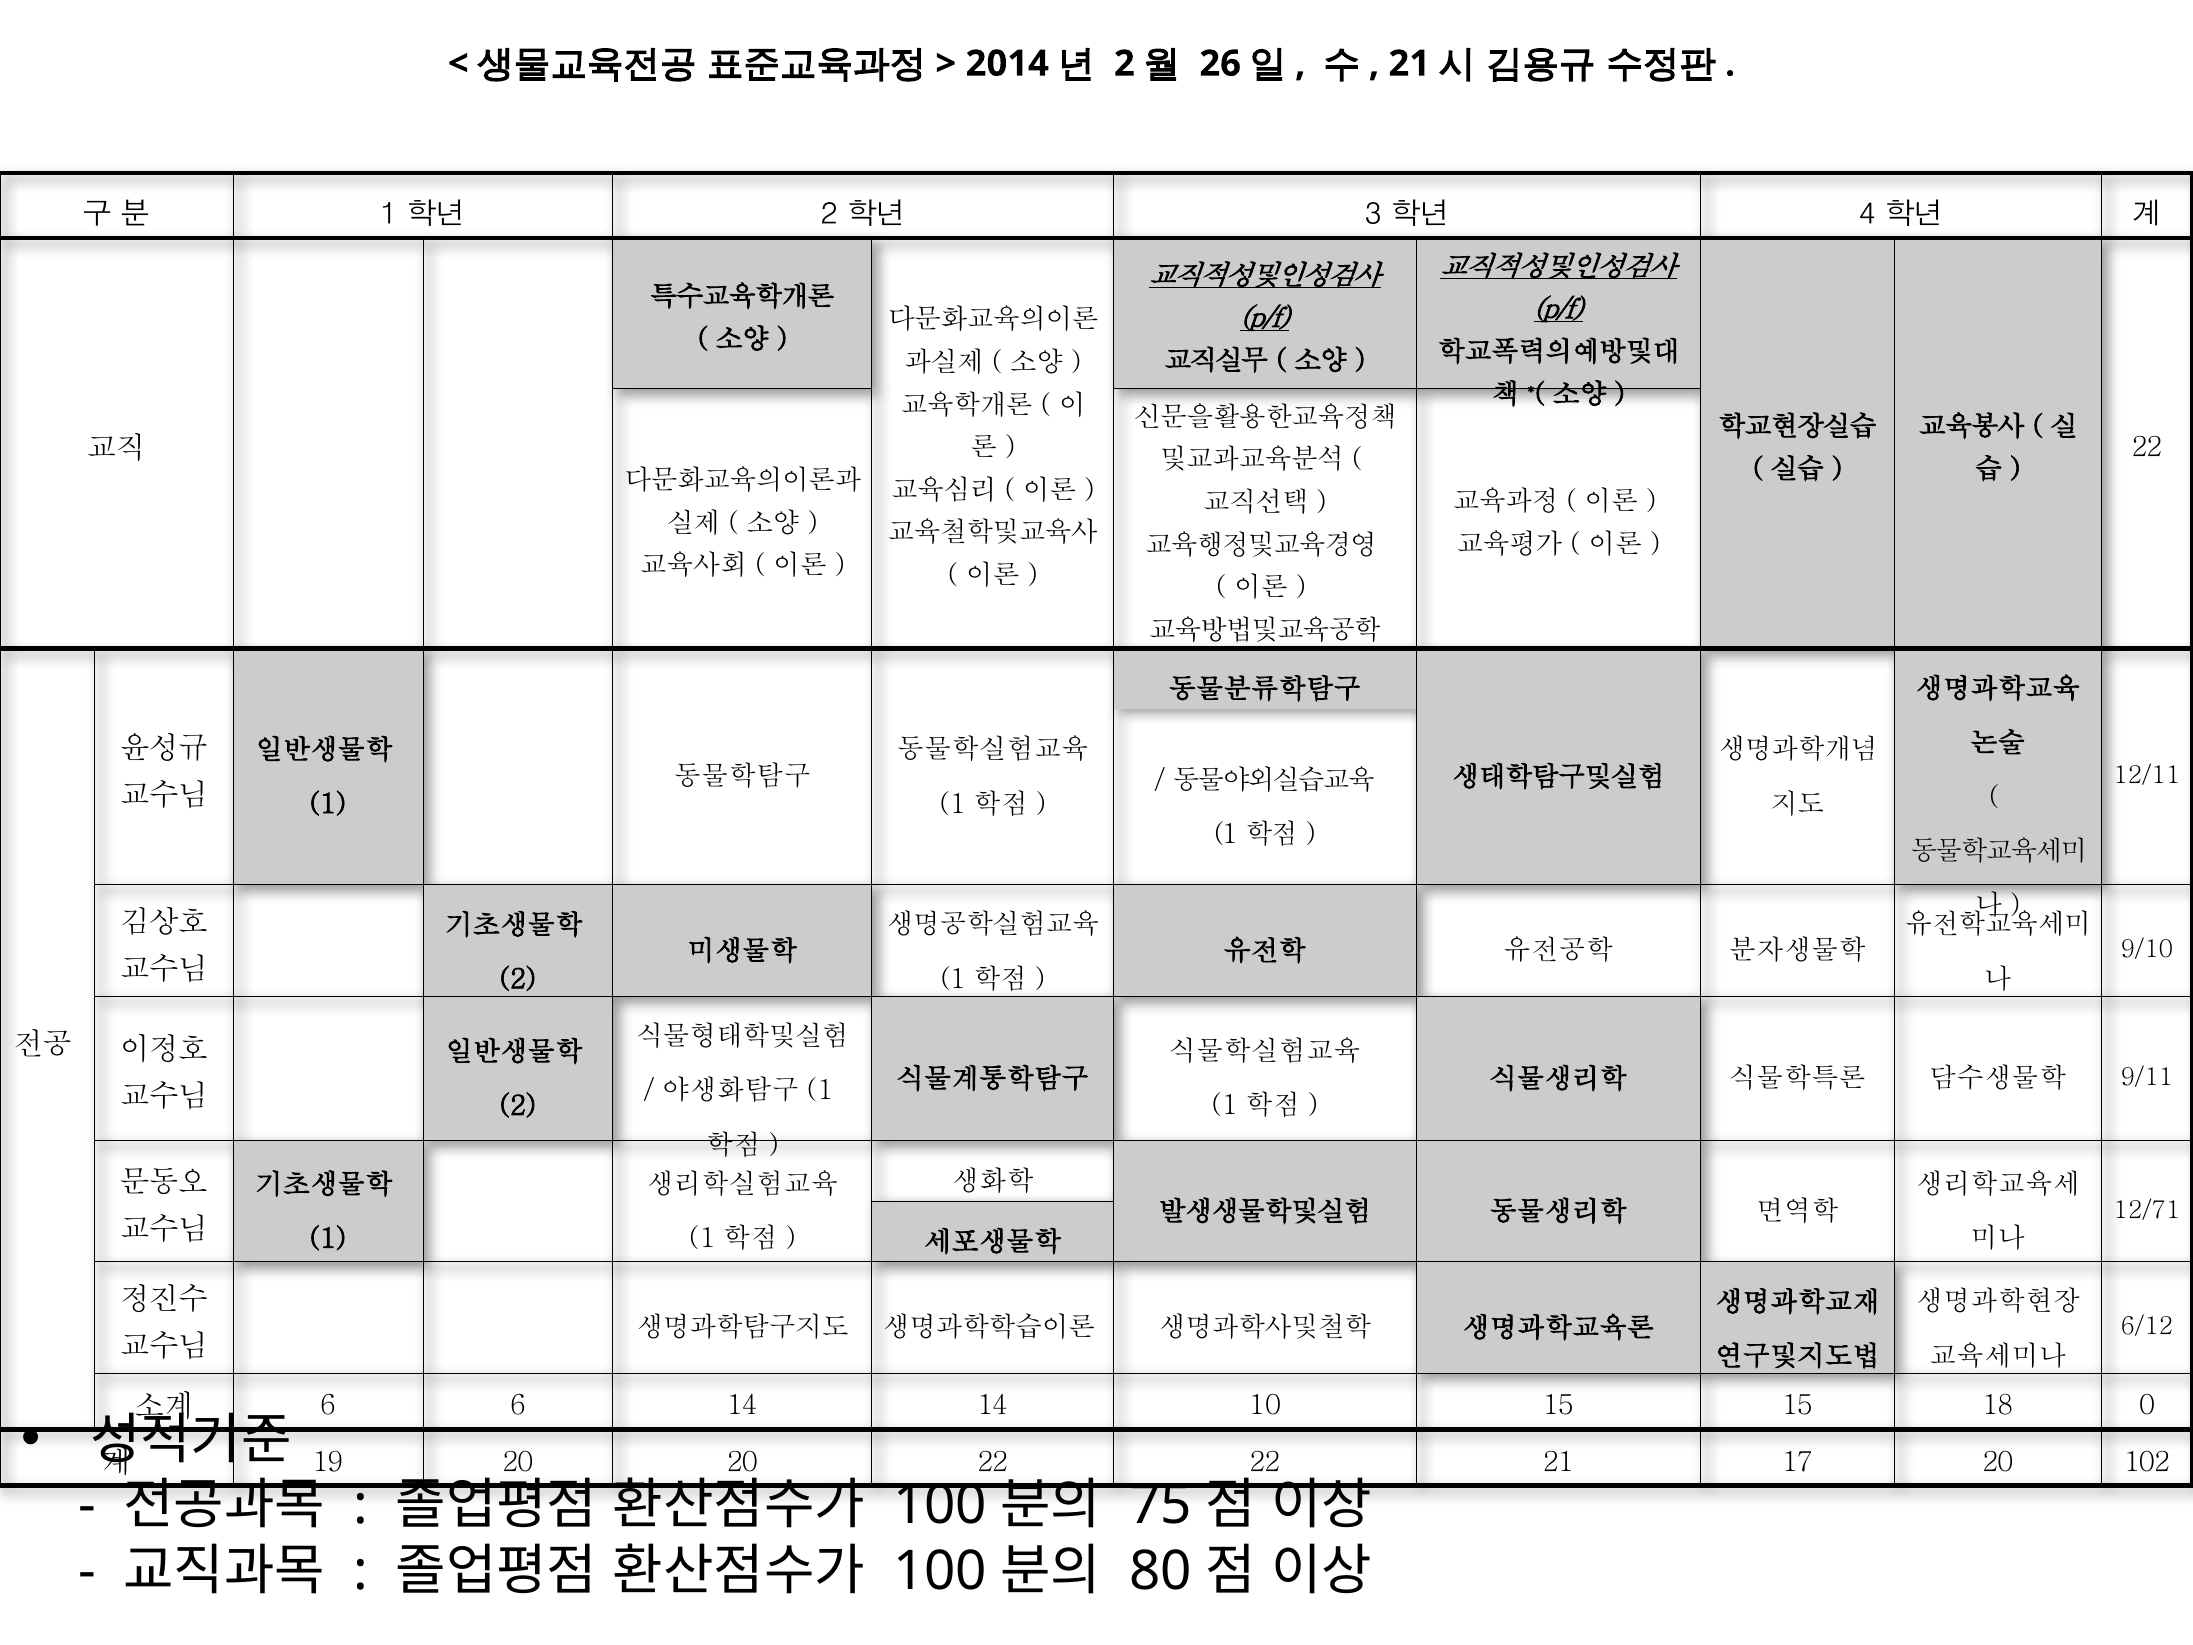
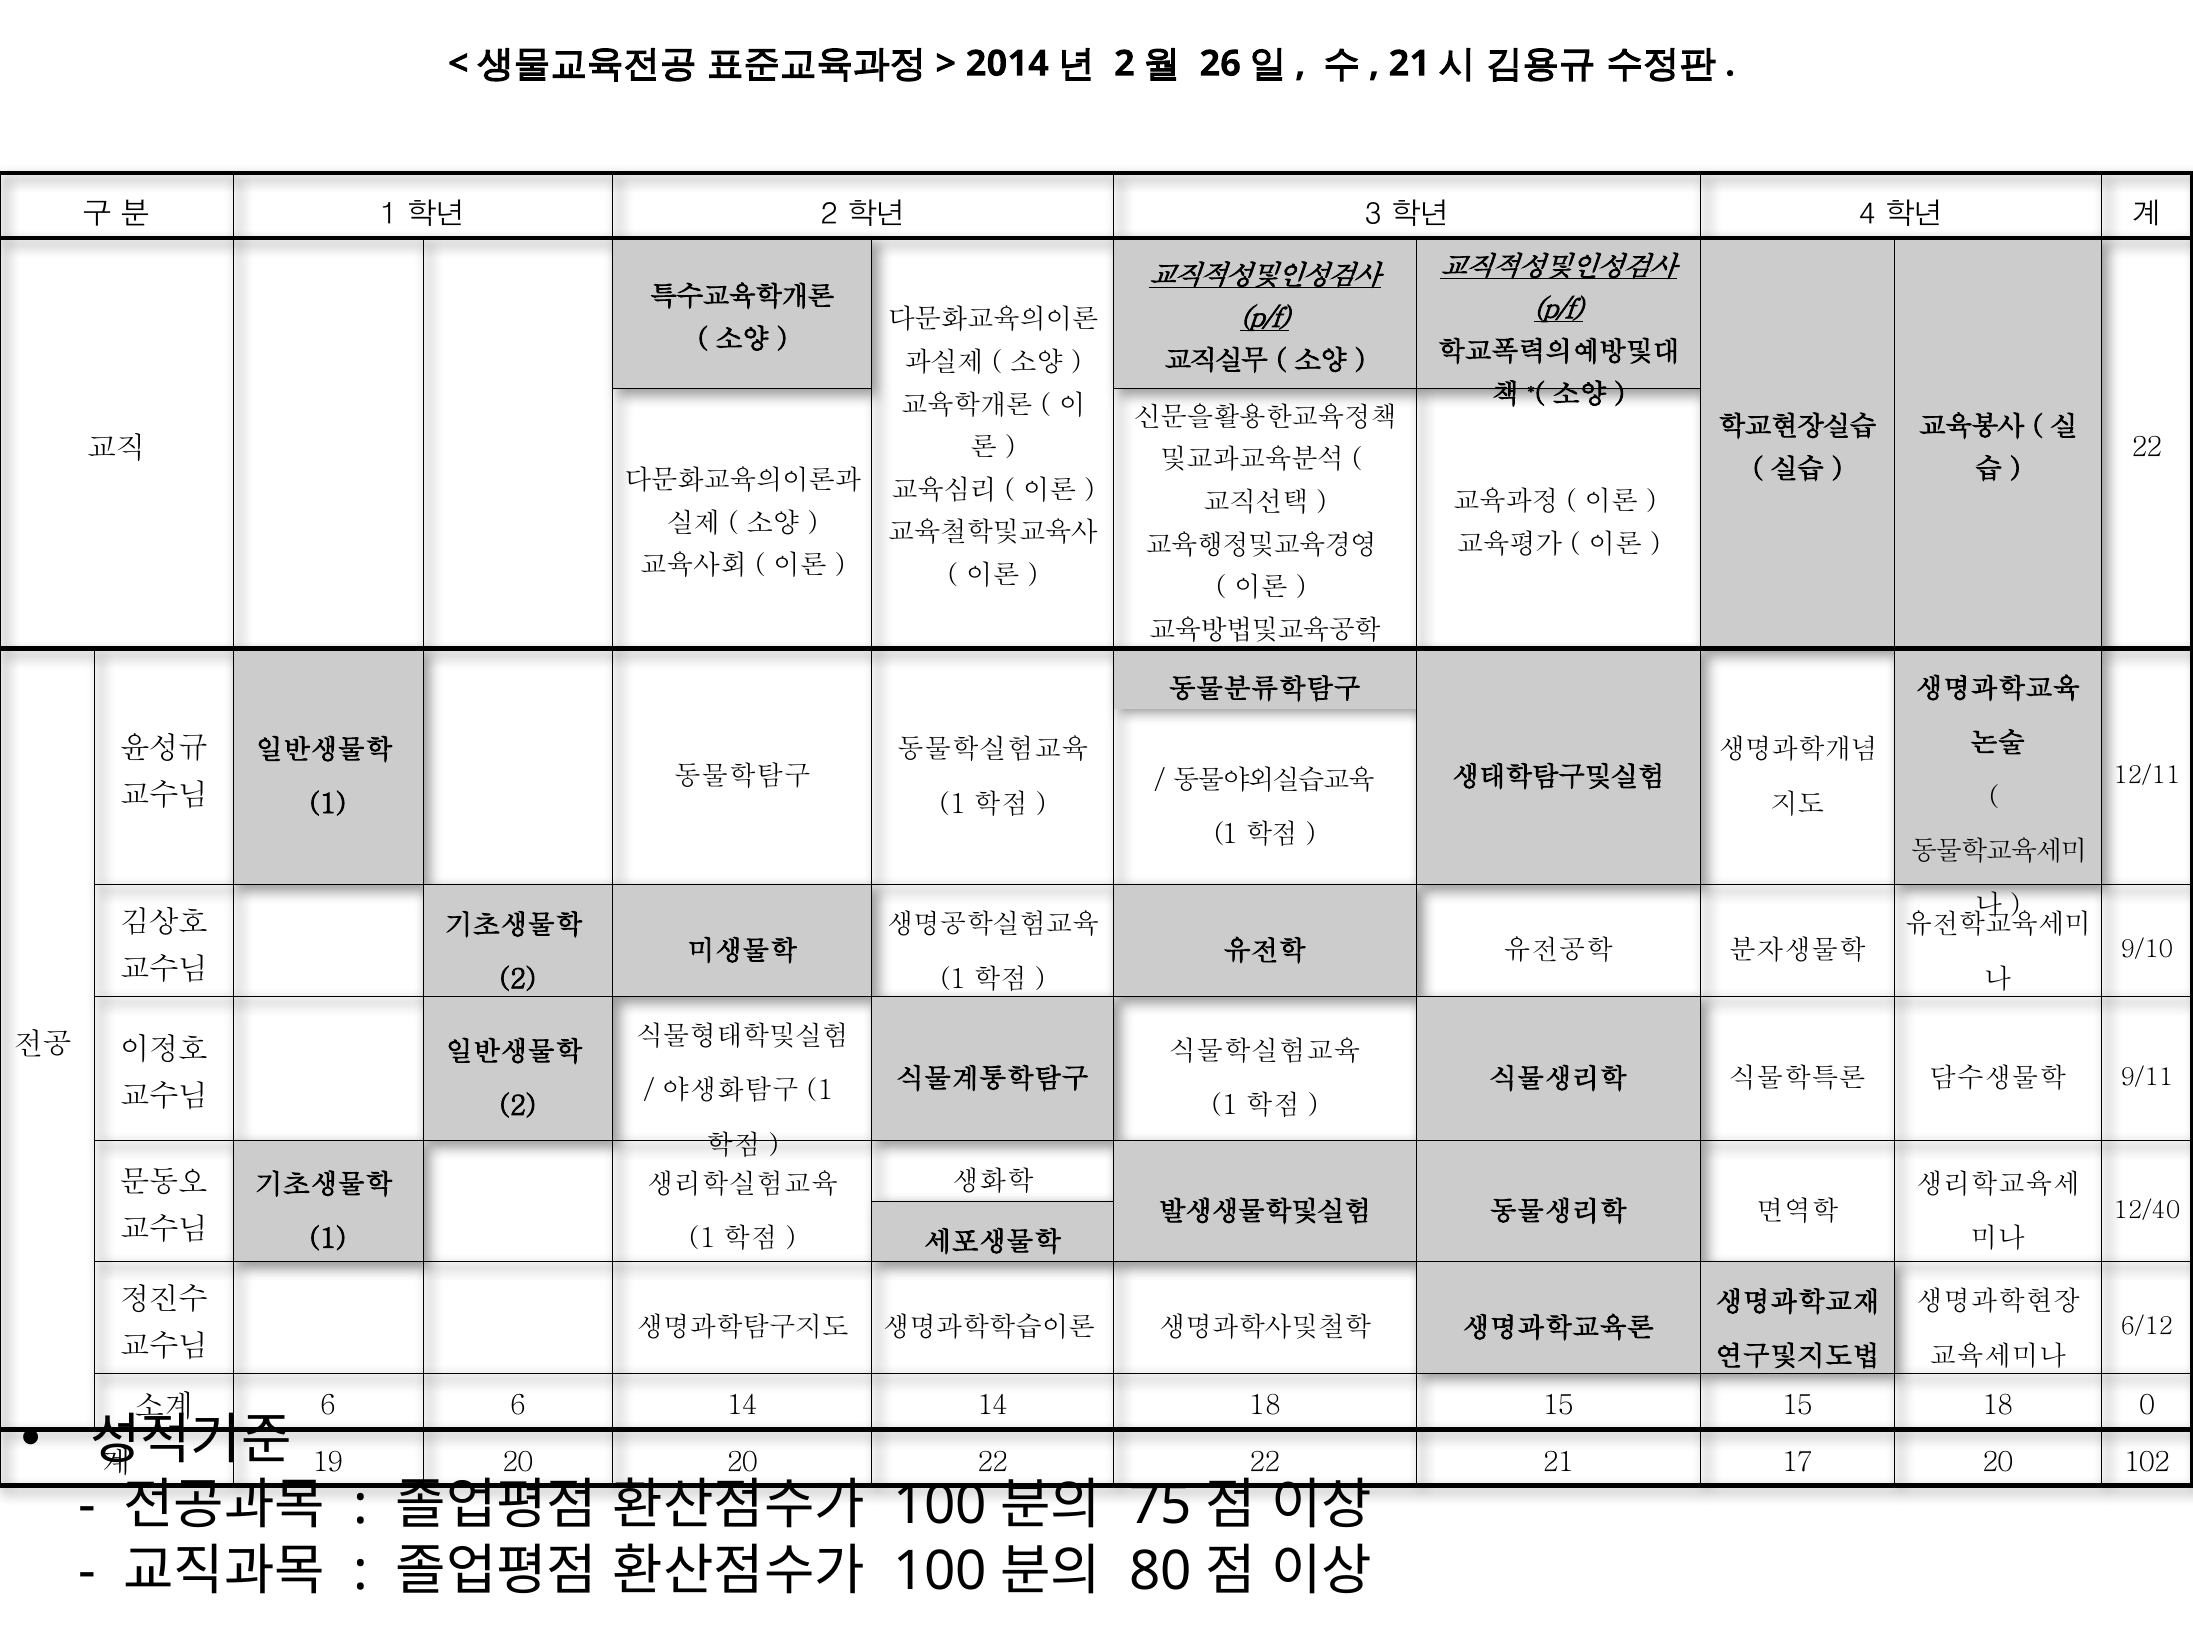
12/71: 12/71 -> 12/40
14 10: 10 -> 18
